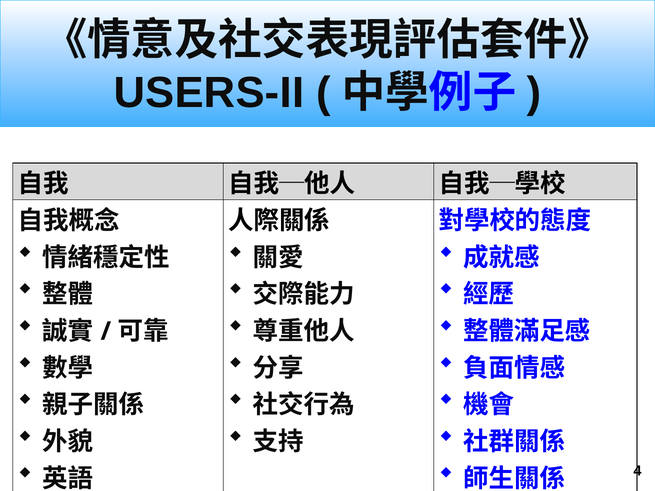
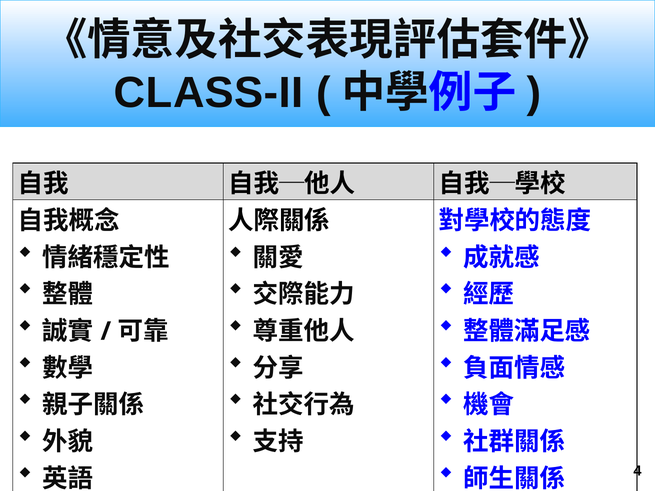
USERS-II: USERS-II -> CLASS-II
